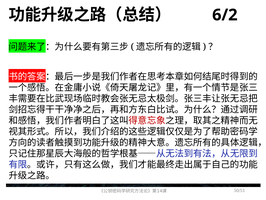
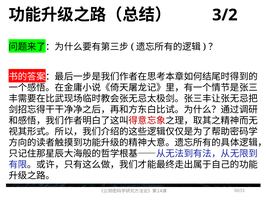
6/2: 6/2 -> 3/2
